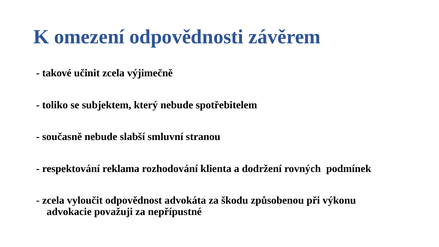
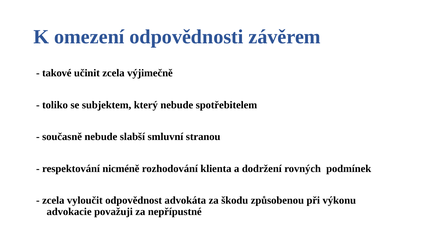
reklama: reklama -> nicméně
